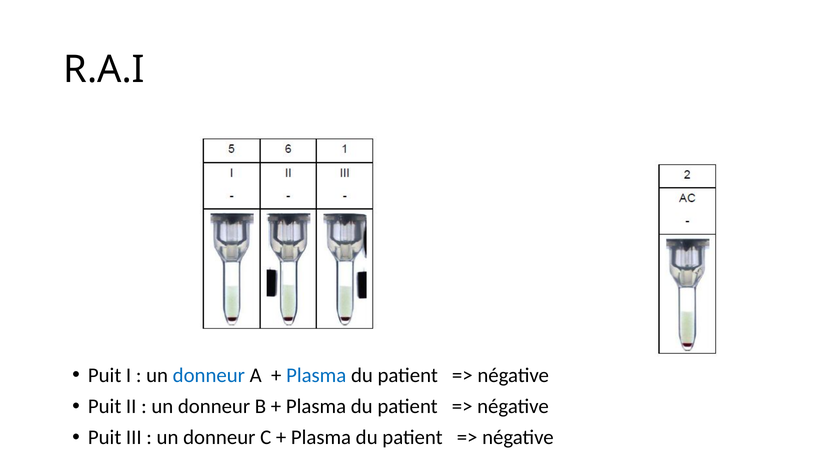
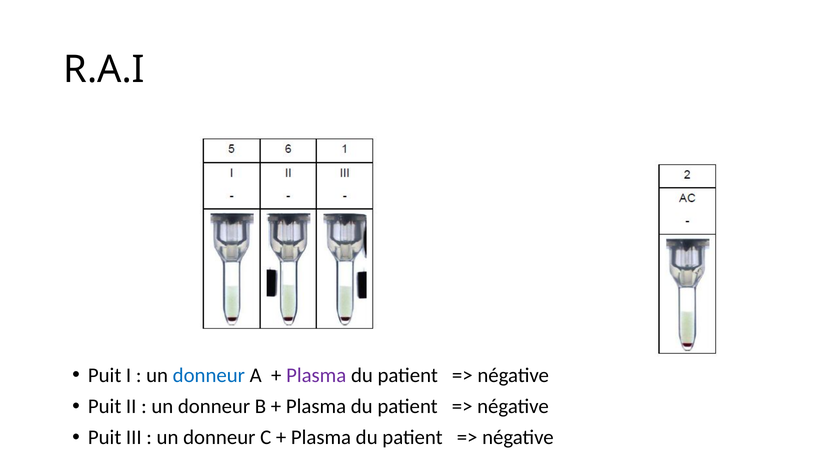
Plasma at (316, 375) colour: blue -> purple
